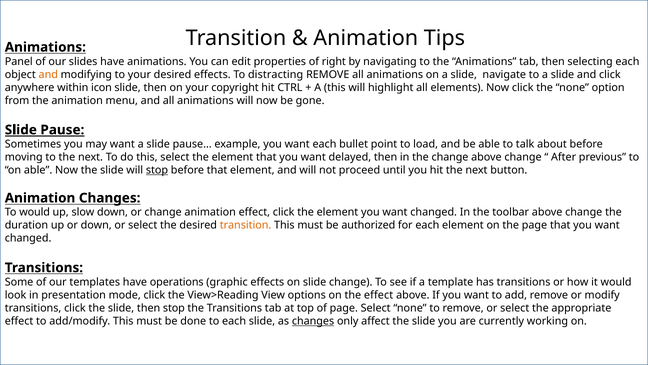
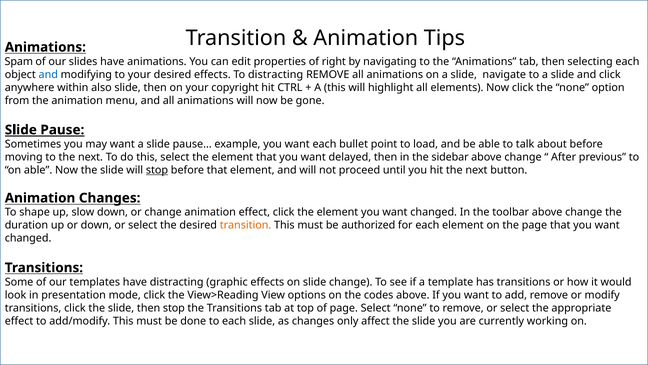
Panel: Panel -> Spam
and at (48, 74) colour: orange -> blue
icon: icon -> also
the change: change -> sidebar
To would: would -> shape
have operations: operations -> distracting
the effect: effect -> codes
changes at (313, 321) underline: present -> none
